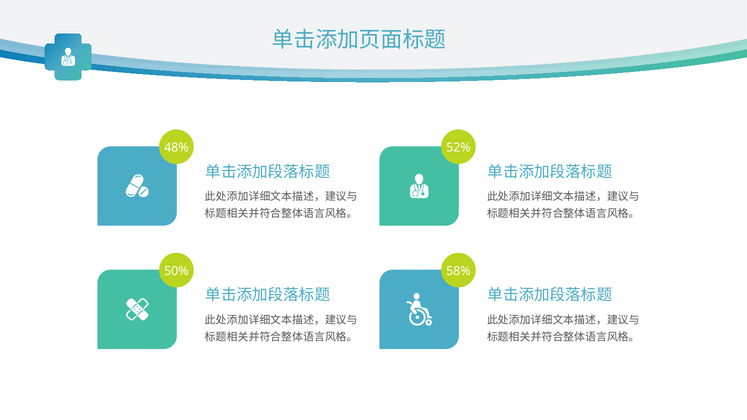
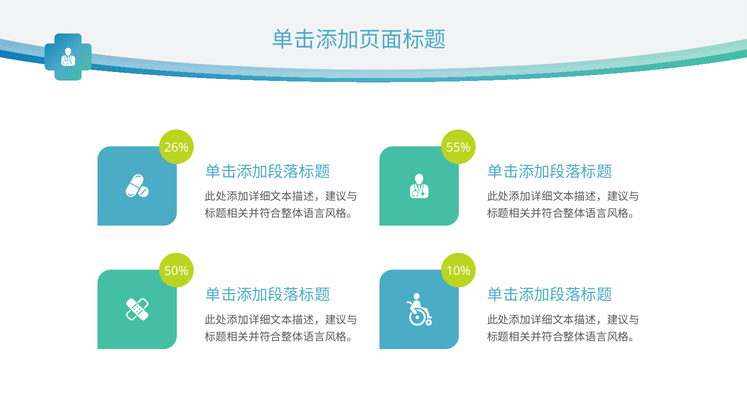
48%: 48% -> 26%
52%: 52% -> 55%
58%: 58% -> 10%
